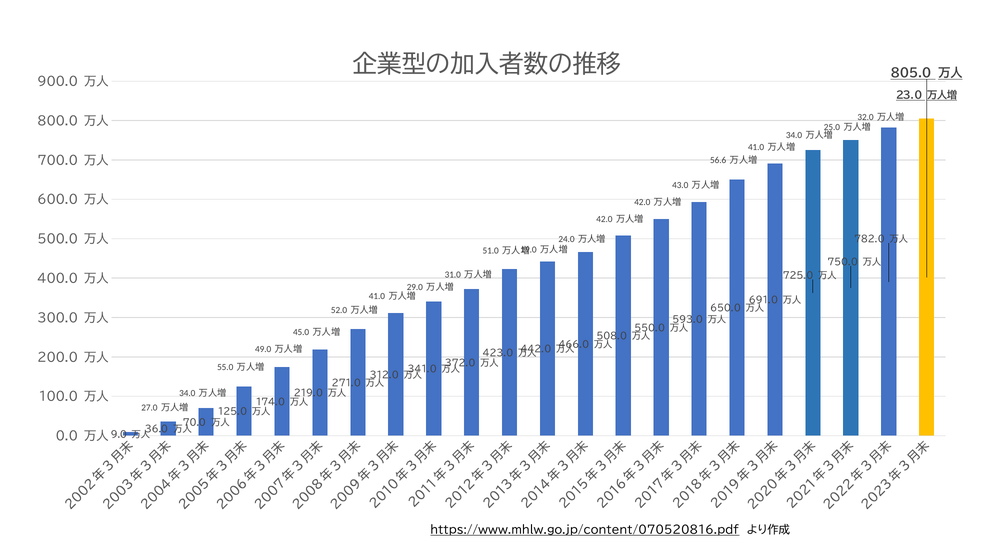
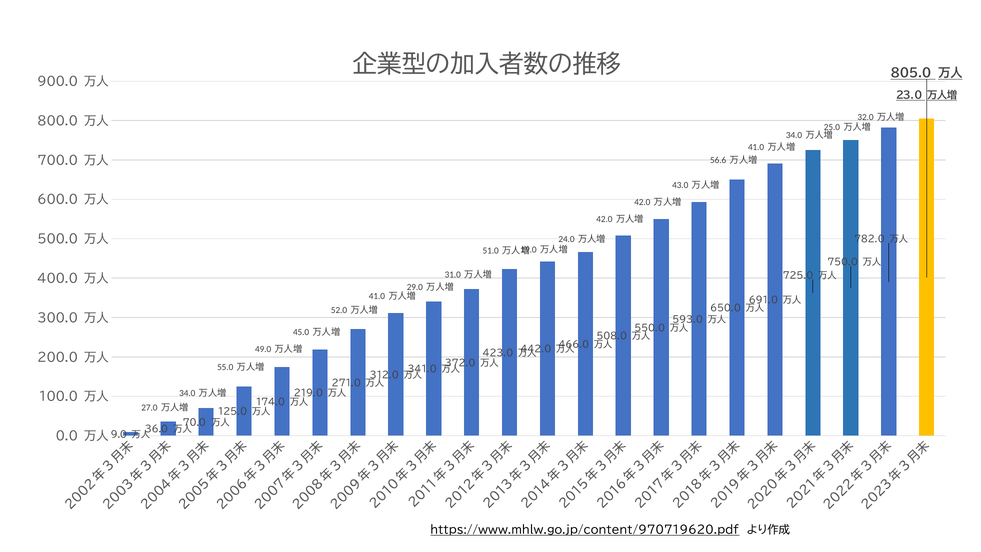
https://www.mhlw.go.jp/content/070520816.pdf: https://www.mhlw.go.jp/content/070520816.pdf -> https://www.mhlw.go.jp/content/970719620.pdf
